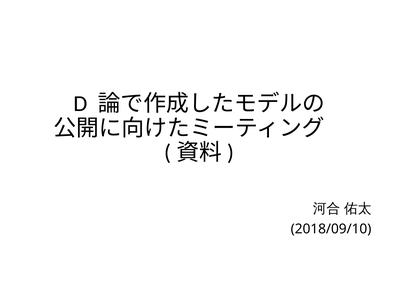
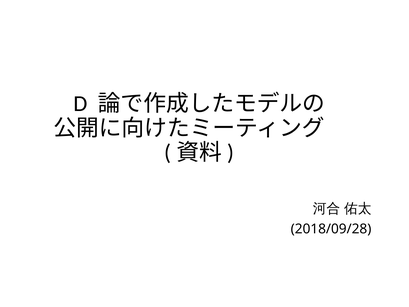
2018/09/10: 2018/09/10 -> 2018/09/28
